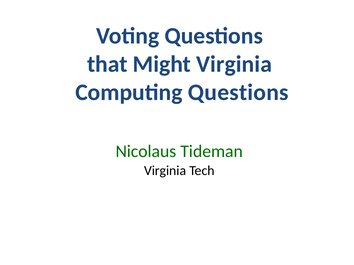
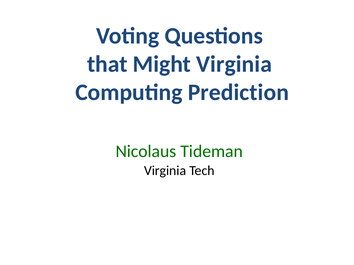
Computing Questions: Questions -> Prediction
